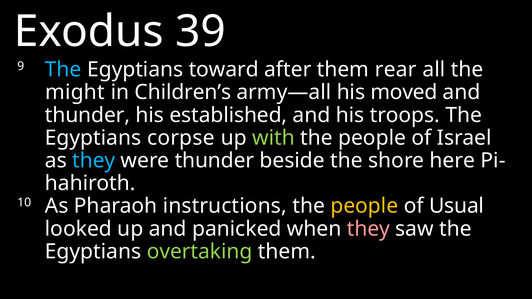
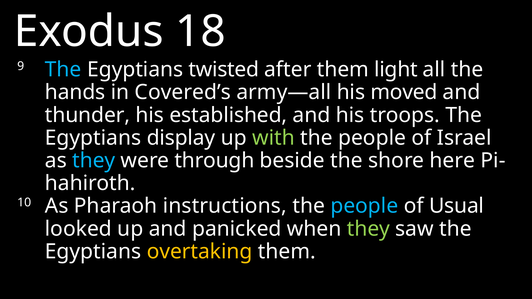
39: 39 -> 18
toward: toward -> twisted
rear: rear -> light
might: might -> hands
Children’s: Children’s -> Covered’s
corpse: corpse -> display
were thunder: thunder -> through
people at (364, 206) colour: yellow -> light blue
they at (368, 229) colour: pink -> light green
overtaking colour: light green -> yellow
